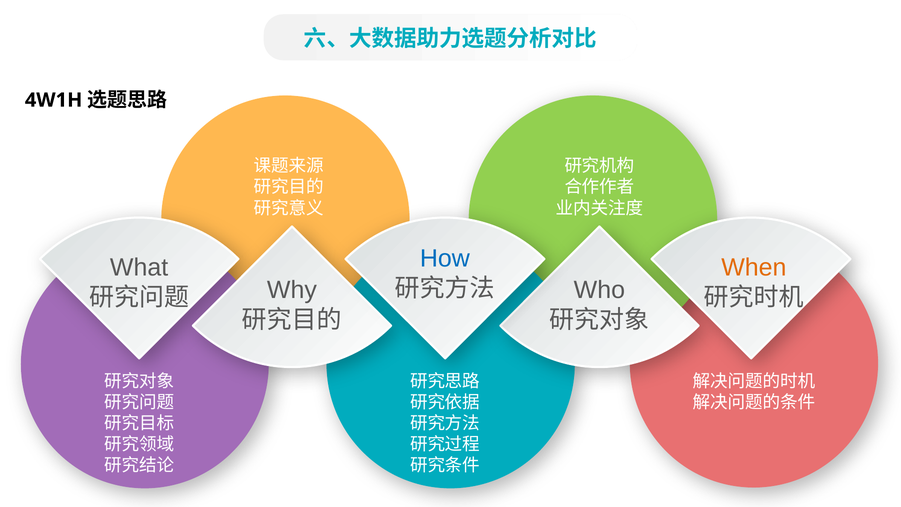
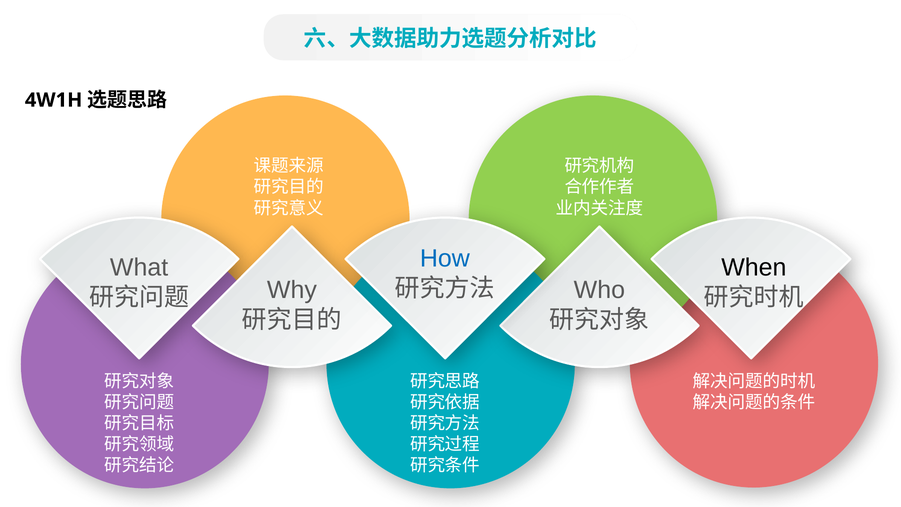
When colour: orange -> black
